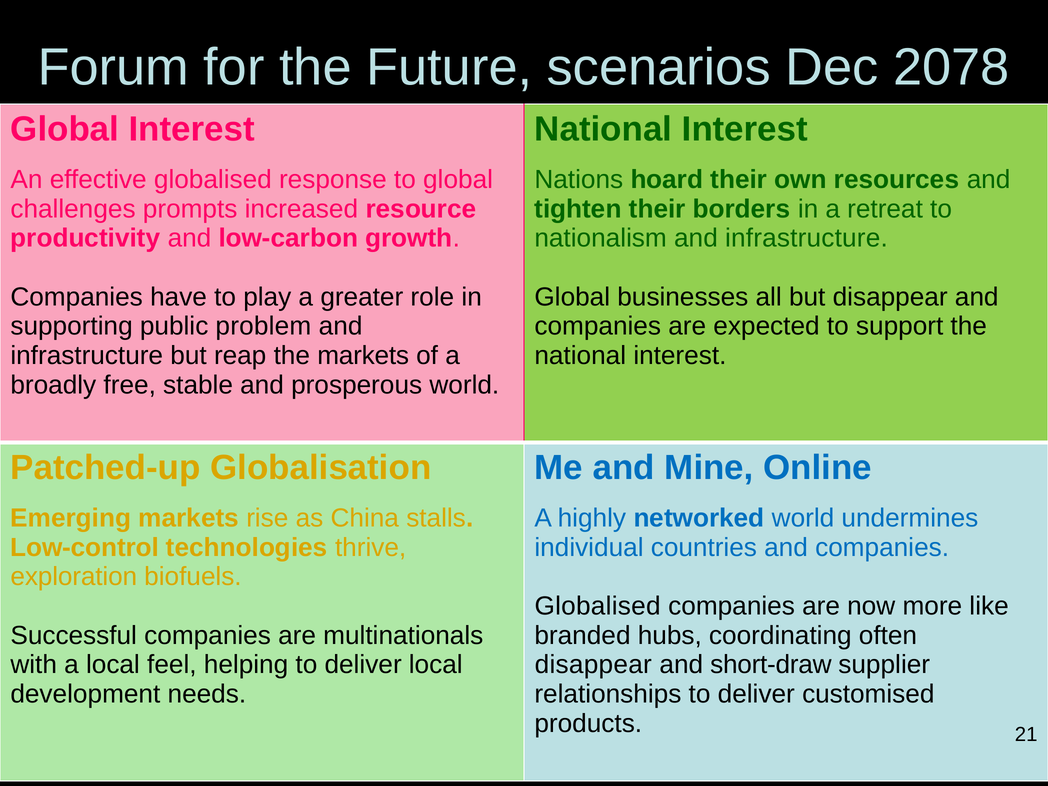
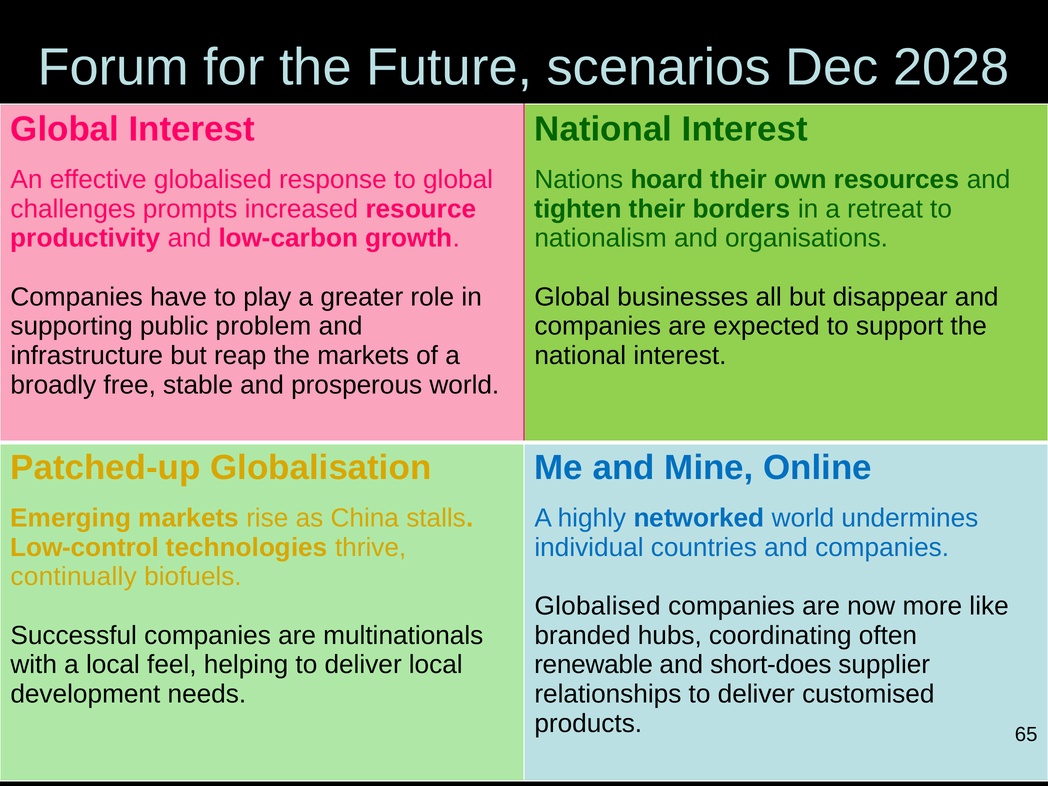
2078: 2078 -> 2028
nationalism and infrastructure: infrastructure -> organisations
exploration: exploration -> continually
disappear at (593, 665): disappear -> renewable
short-draw: short-draw -> short-does
21: 21 -> 65
